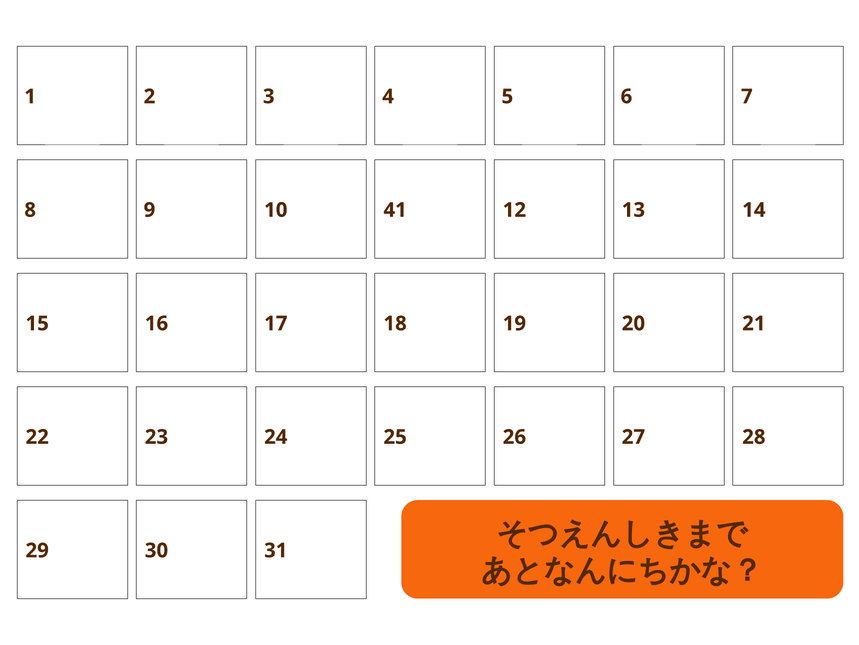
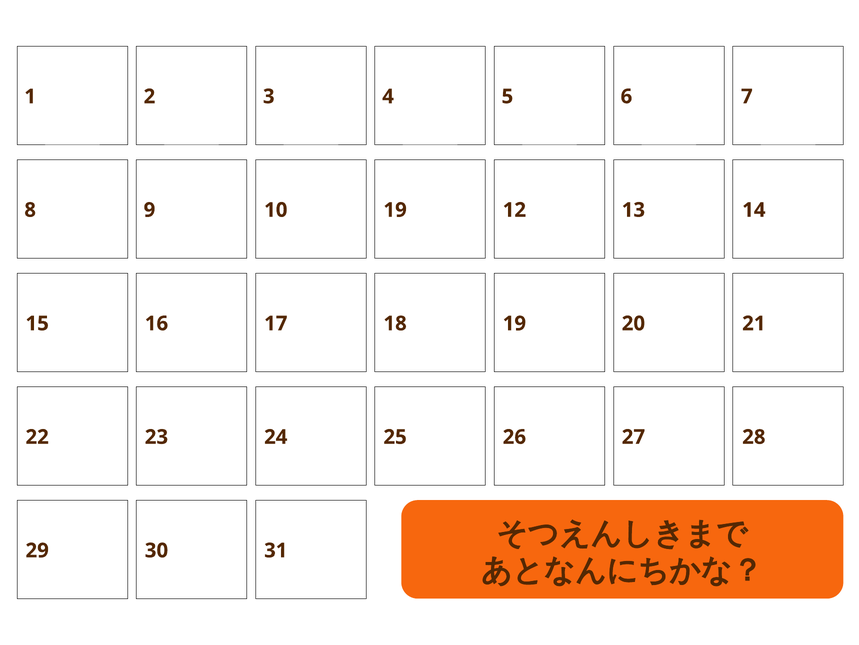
10 41: 41 -> 19
